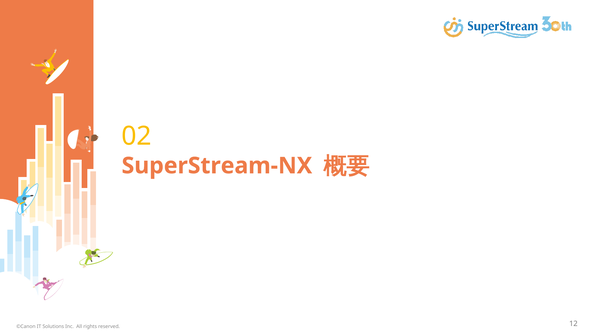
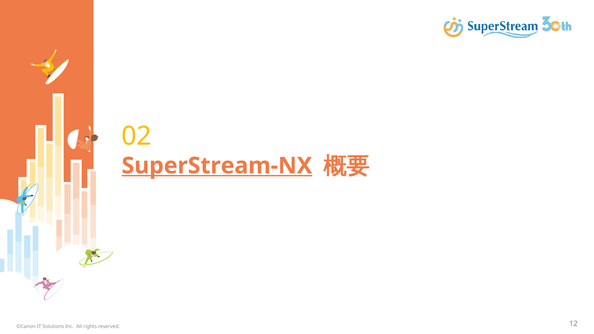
SuperStream-NX underline: none -> present
